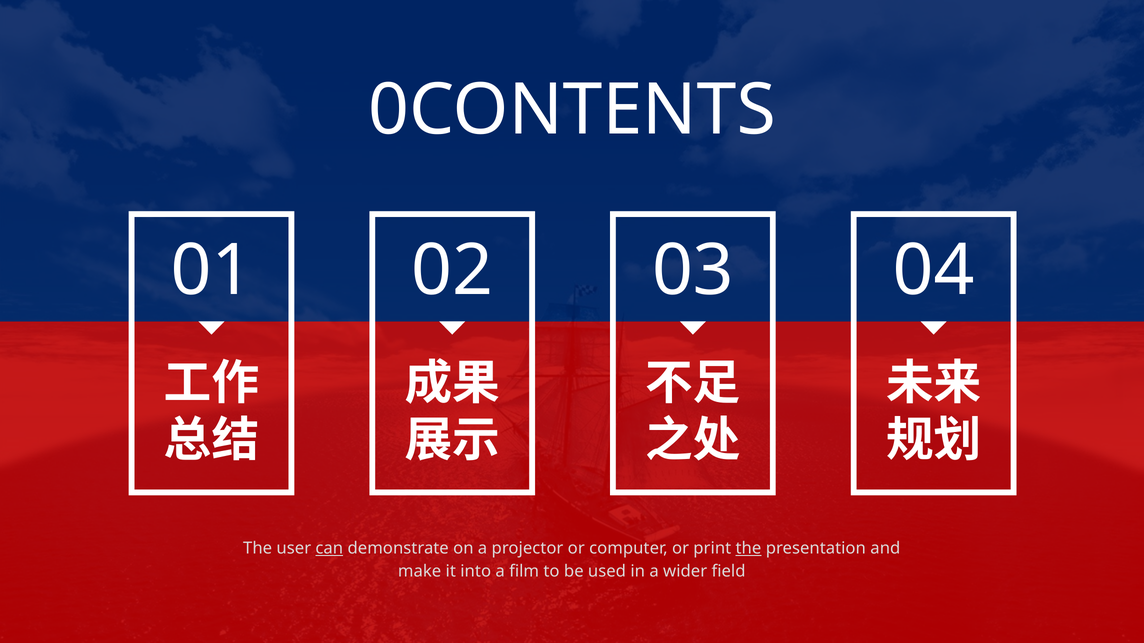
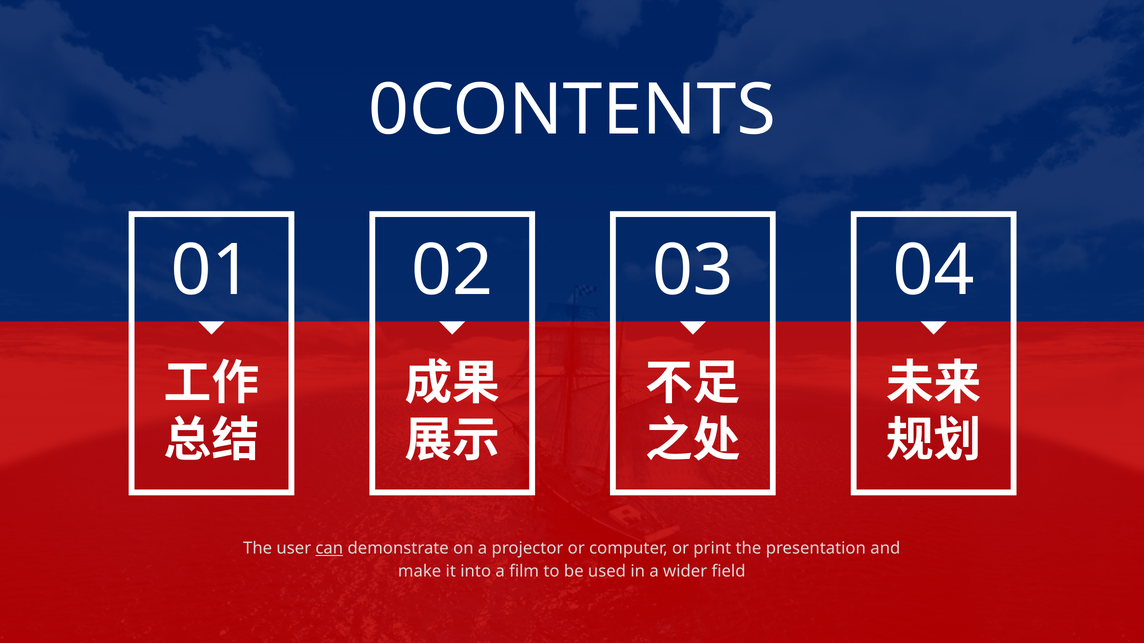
the at (748, 549) underline: present -> none
